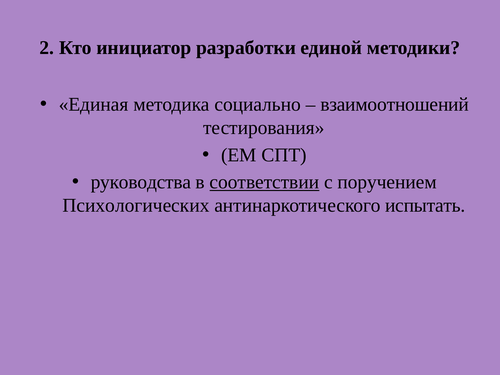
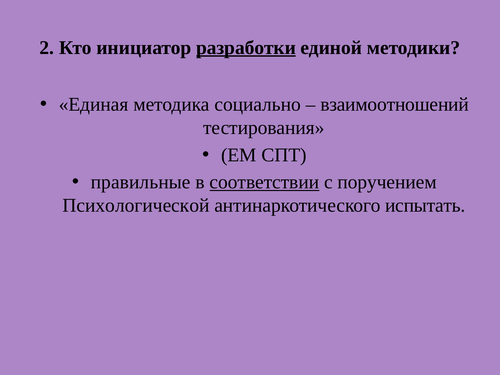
разработки underline: none -> present
руководства: руководства -> правильные
Психологических: Психологических -> Психологической
